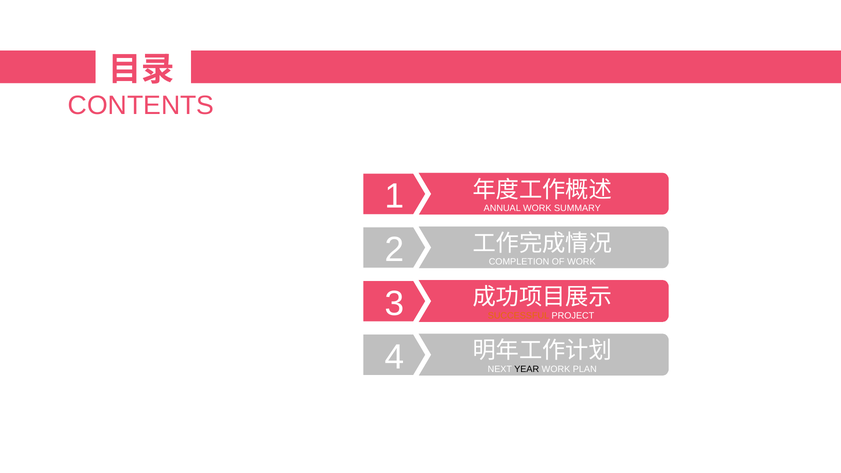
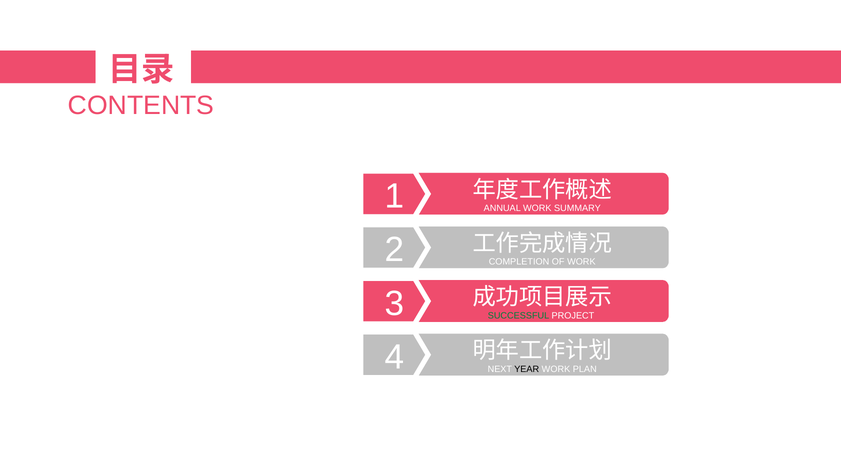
SUCCESSFUL colour: orange -> green
